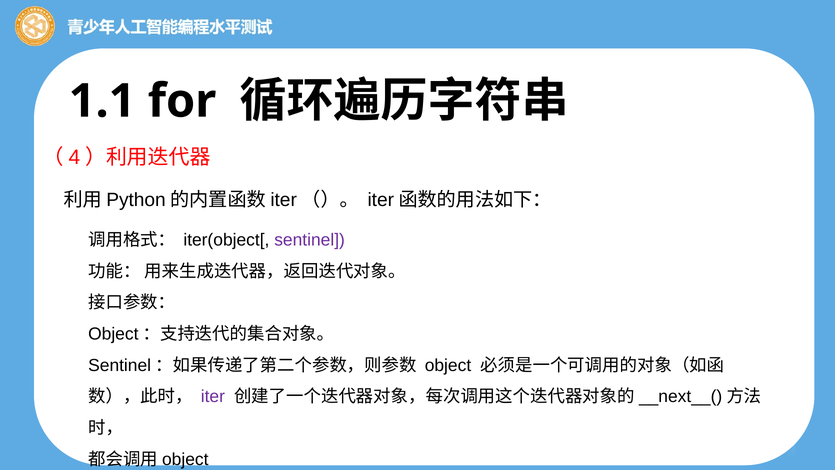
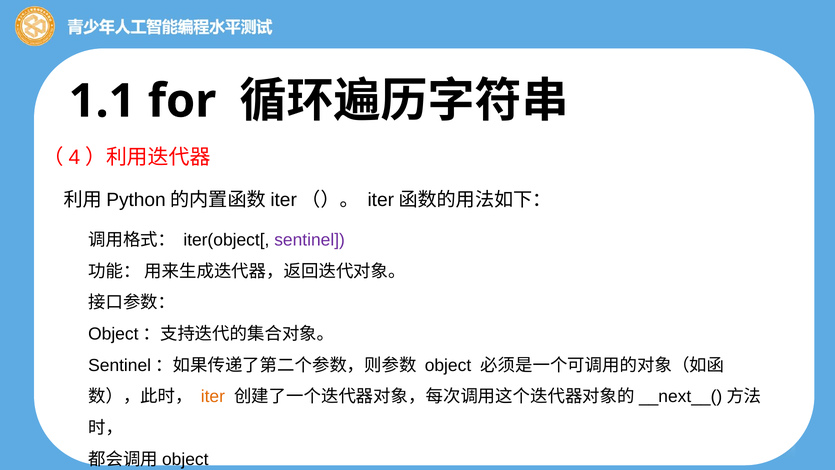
iter colour: purple -> orange
